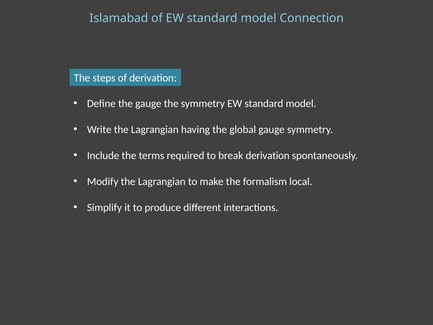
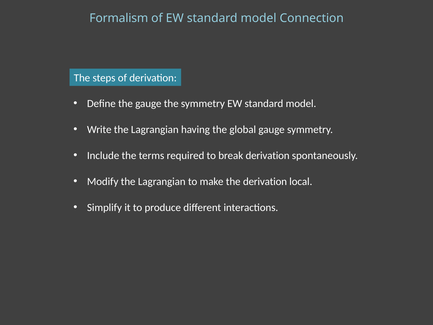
Islamabad: Islamabad -> Formalism
the formalism: formalism -> derivation
